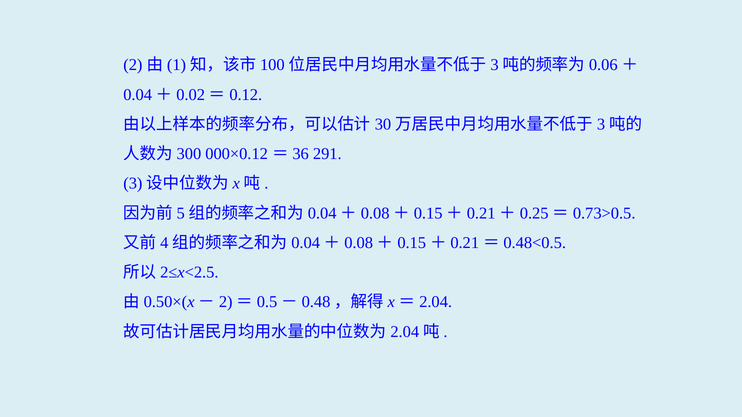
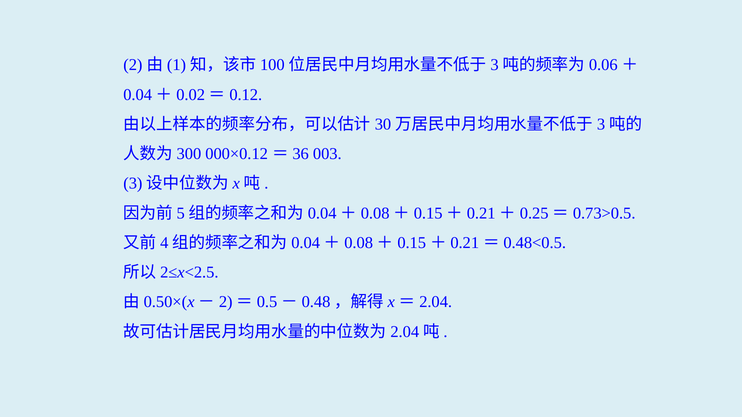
291: 291 -> 003
